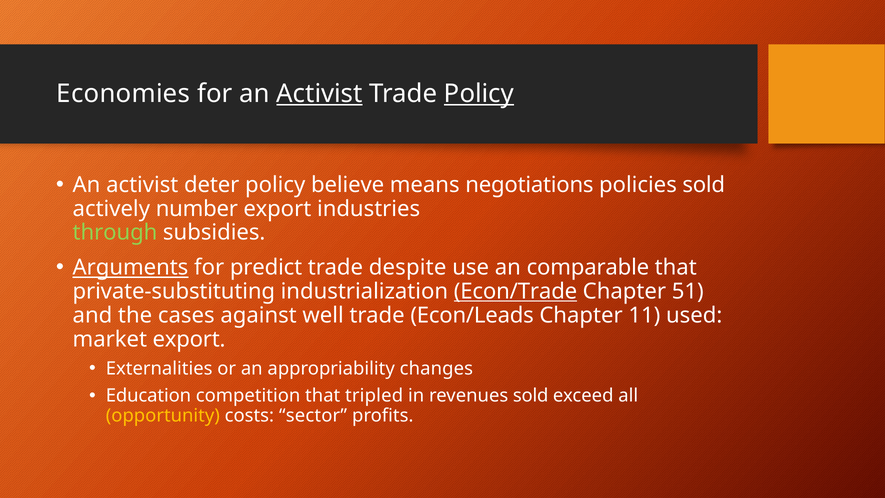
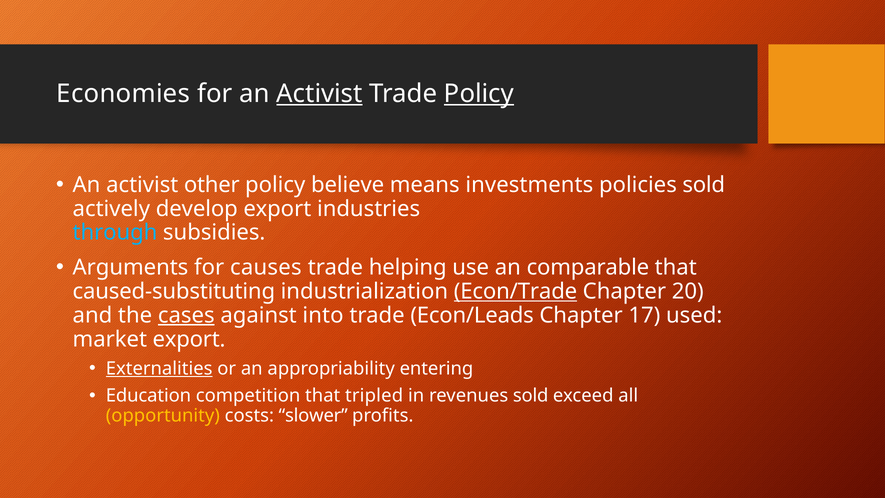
deter: deter -> other
negotiations: negotiations -> investments
number: number -> develop
through colour: light green -> light blue
Arguments underline: present -> none
predict: predict -> causes
despite: despite -> helping
private-substituting: private-substituting -> caused-substituting
51: 51 -> 20
cases underline: none -> present
well: well -> into
11: 11 -> 17
Externalities underline: none -> present
changes: changes -> entering
sector: sector -> slower
